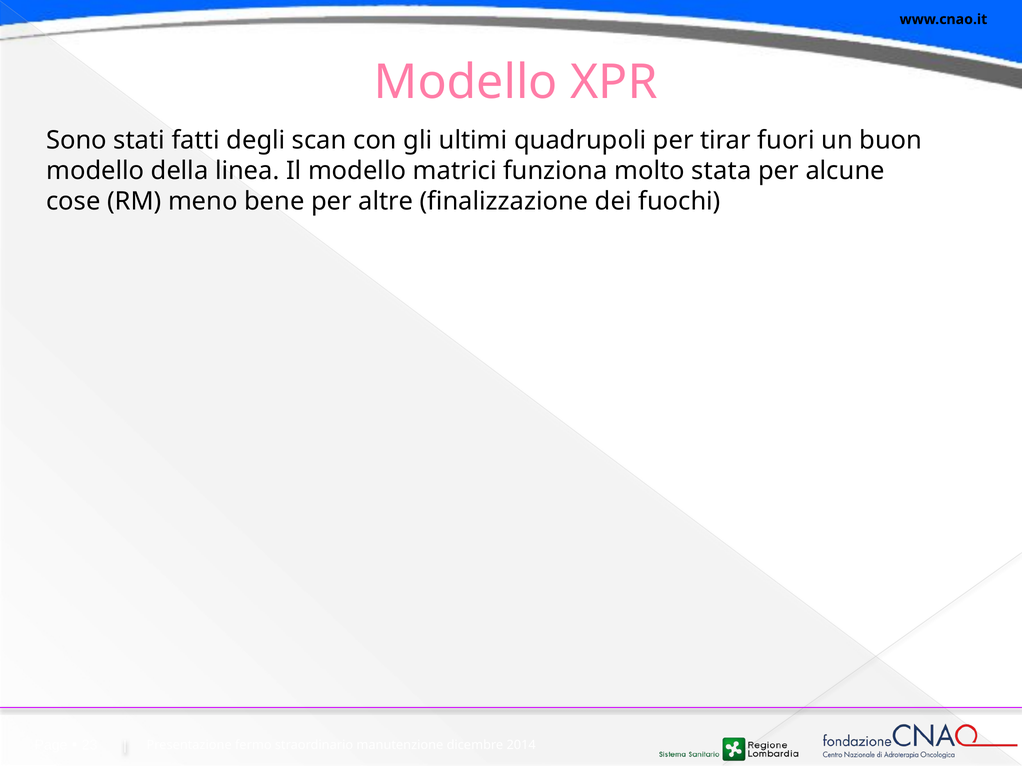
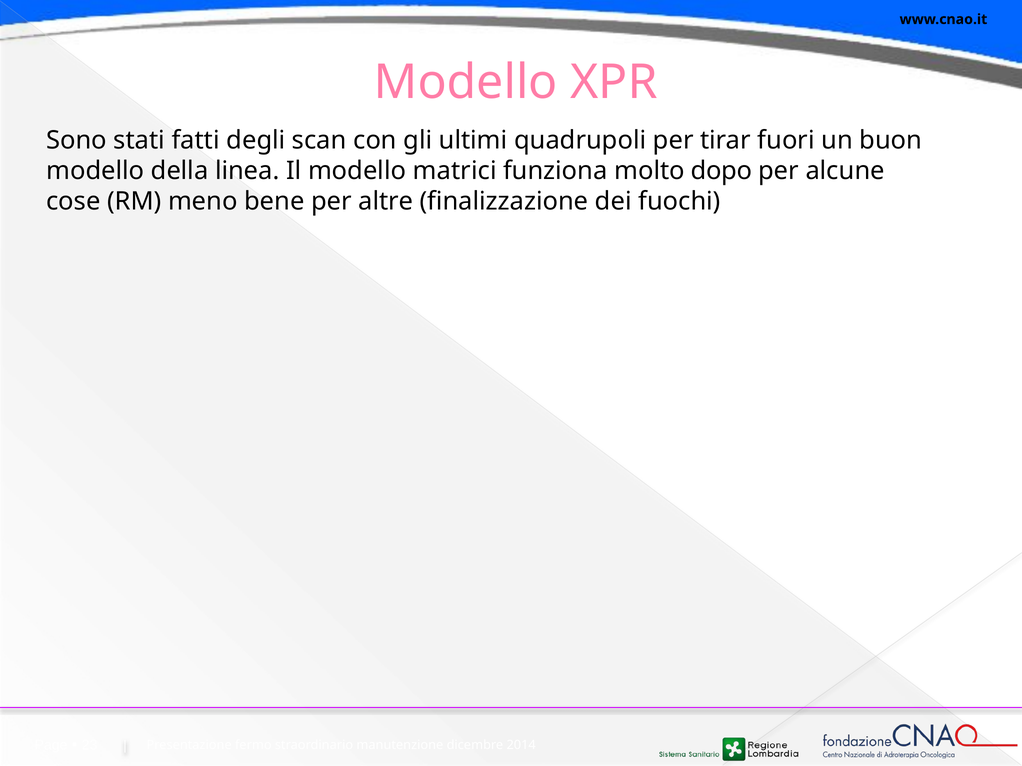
stata: stata -> dopo
